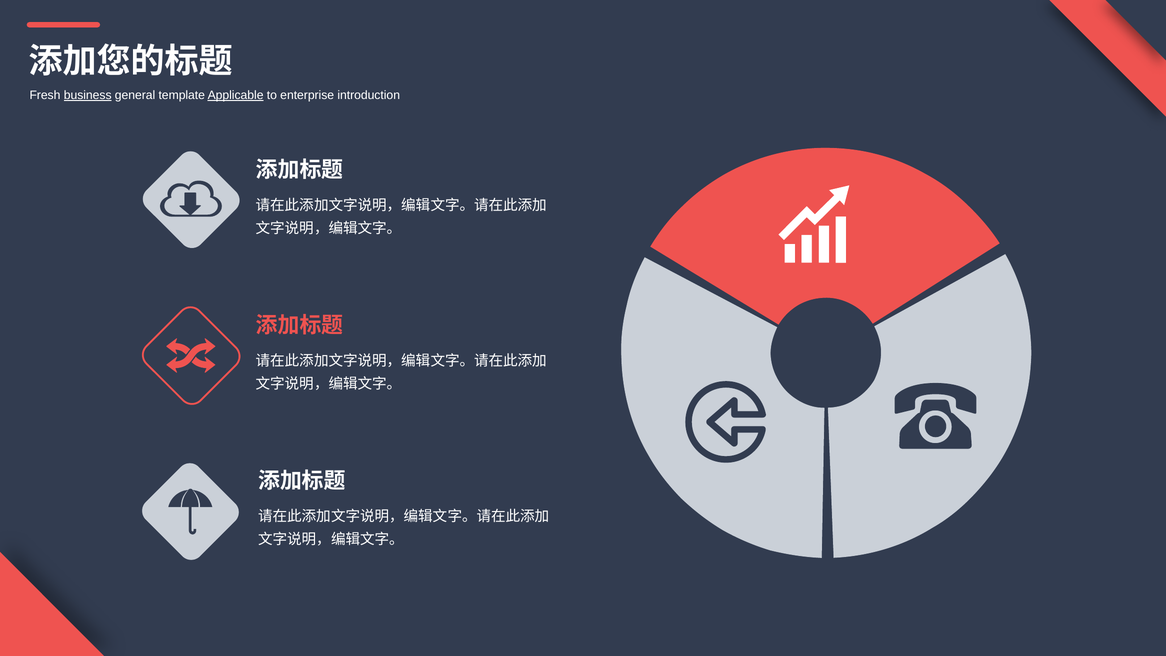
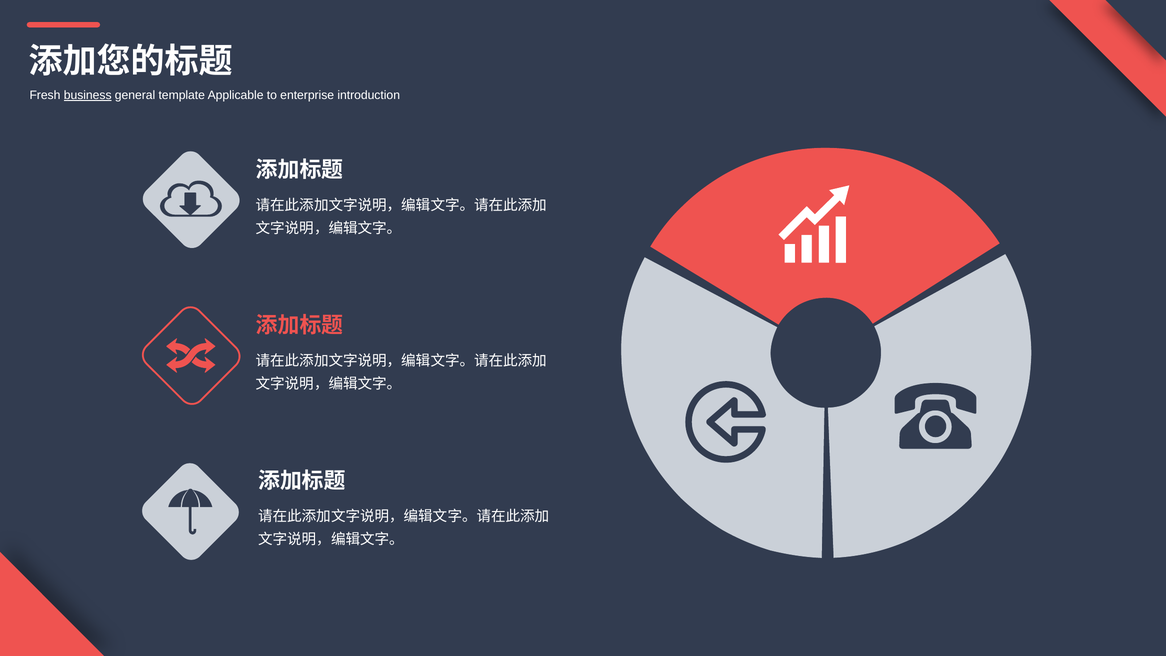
Applicable underline: present -> none
